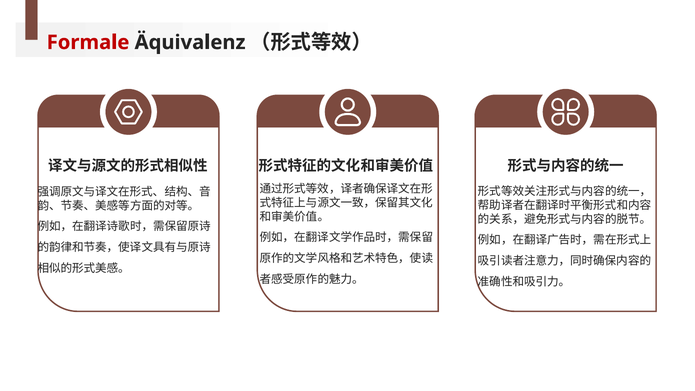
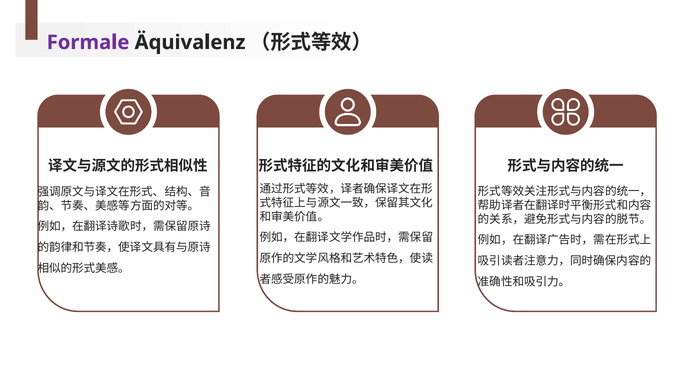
Formale colour: red -> purple
